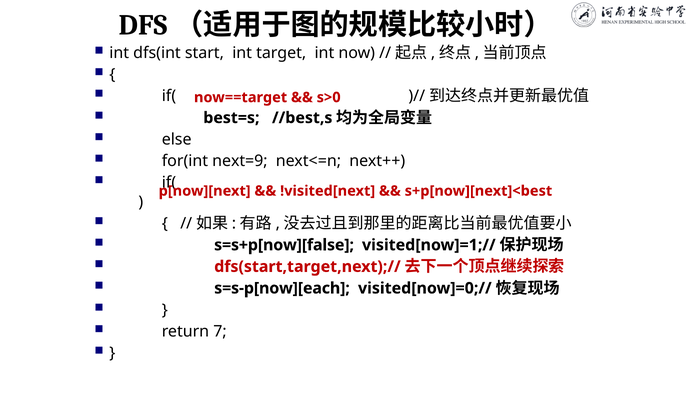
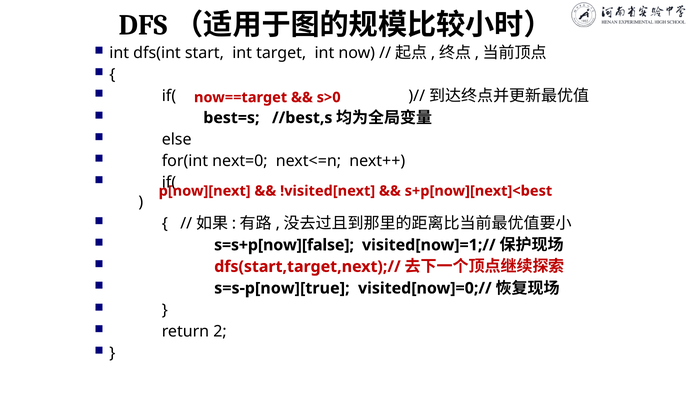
next=9: next=9 -> next=0
s=s-p[now][each: s=s-p[now][each -> s=s-p[now][true
7: 7 -> 2
